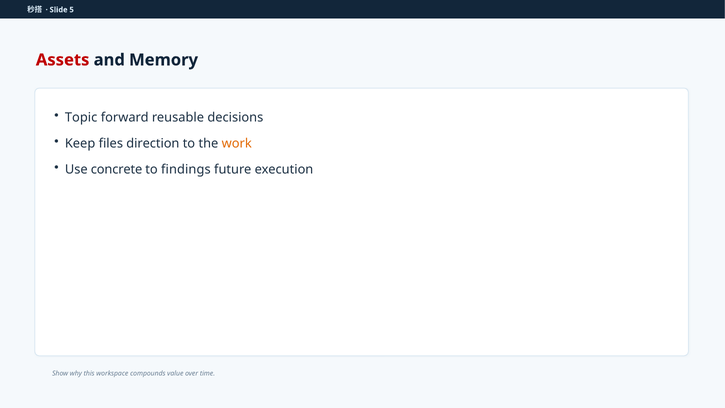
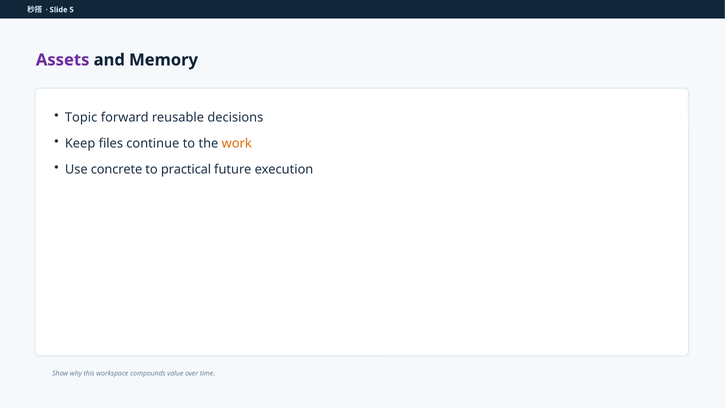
Assets colour: red -> purple
direction: direction -> continue
findings: findings -> practical
